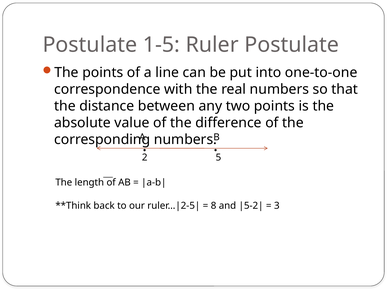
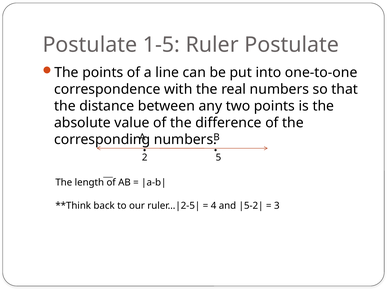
8: 8 -> 4
